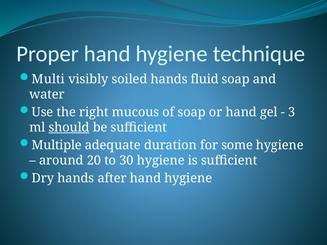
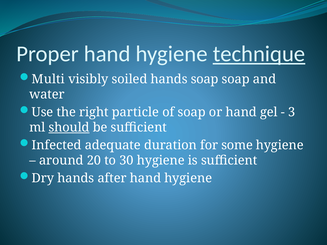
technique underline: none -> present
hands fluid: fluid -> soap
mucous: mucous -> particle
Multiple: Multiple -> Infected
